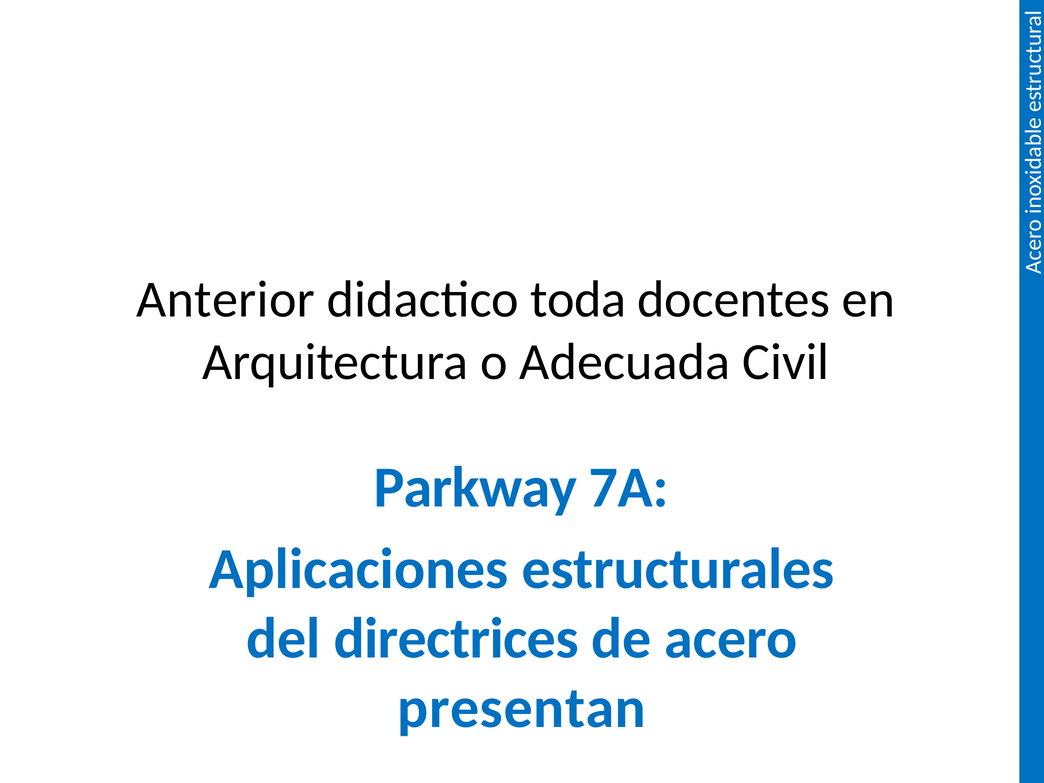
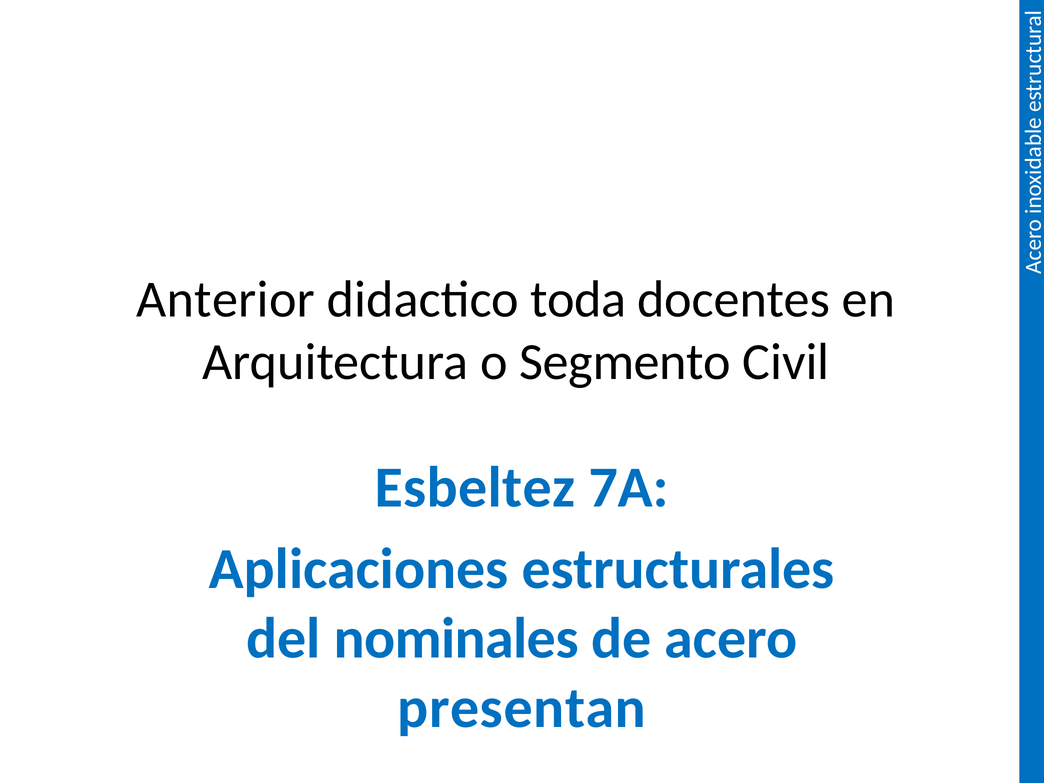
Adecuada: Adecuada -> Segmento
Parkway: Parkway -> Esbeltez
directrices: directrices -> nominales
